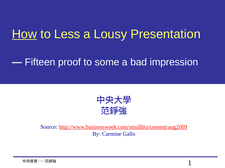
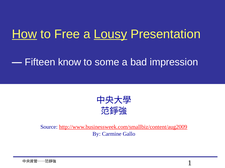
Less: Less -> Free
Lousy underline: none -> present
proof: proof -> know
